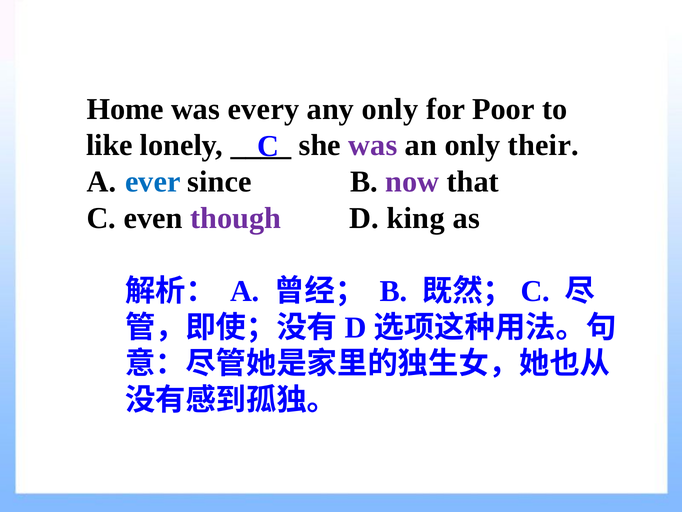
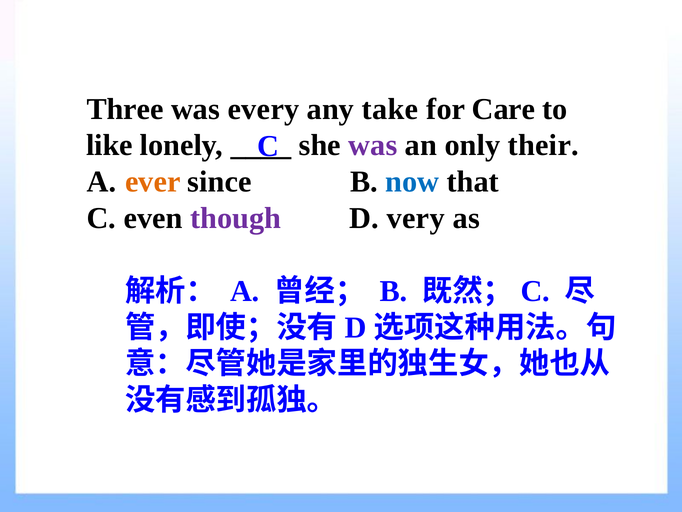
Home: Home -> Three
any only: only -> take
Poor: Poor -> Care
ever colour: blue -> orange
now colour: purple -> blue
king: king -> very
